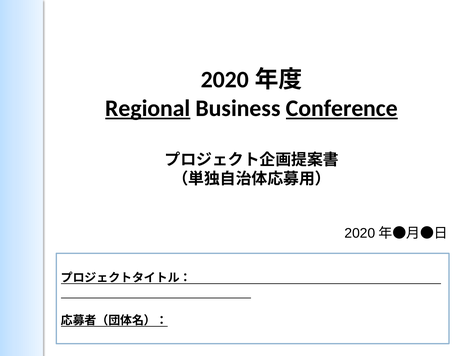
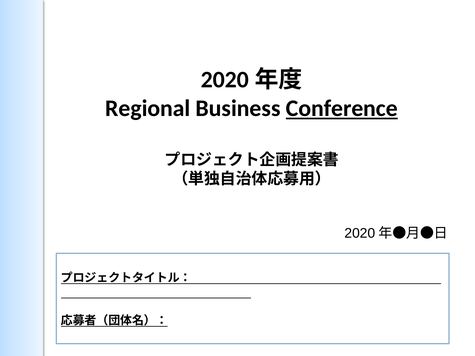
Regional underline: present -> none
